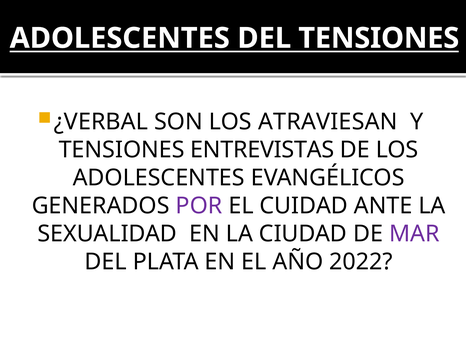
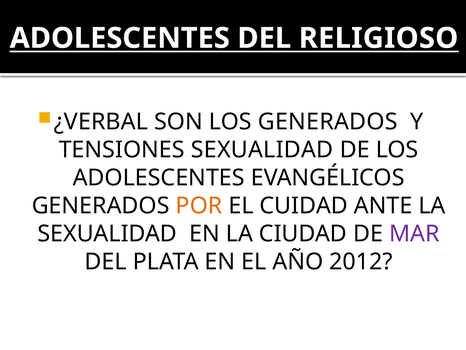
DEL TENSIONES: TENSIONES -> RELIGIOSO
LOS ATRAVIESAN: ATRAVIESAN -> GENERADOS
TENSIONES ENTREVISTAS: ENTREVISTAS -> SEXUALIDAD
POR colour: purple -> orange
2022: 2022 -> 2012
